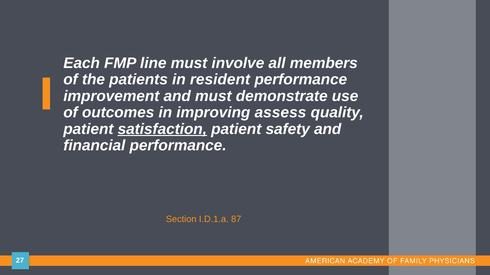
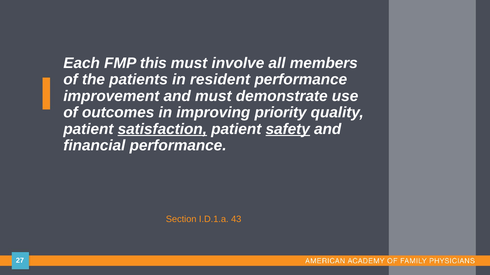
line: line -> this
assess: assess -> priority
safety underline: none -> present
87: 87 -> 43
